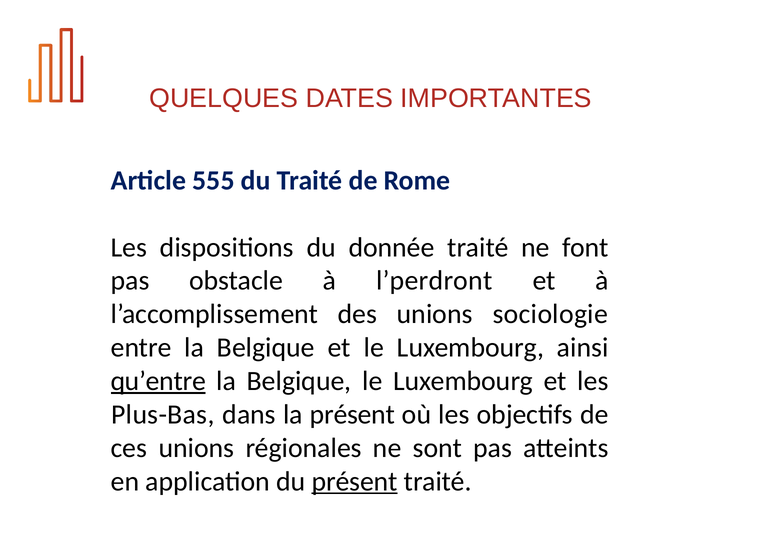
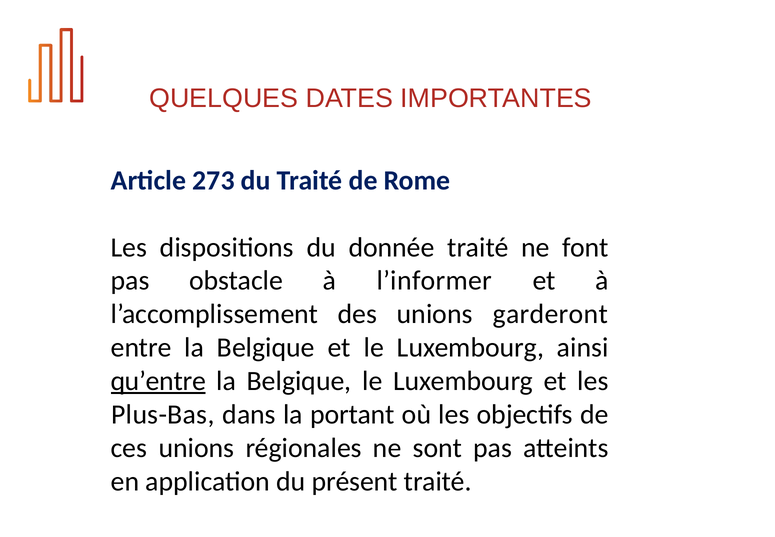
555: 555 -> 273
l’perdront: l’perdront -> l’informer
sociologie: sociologie -> garderont
la présent: présent -> portant
présent at (355, 481) underline: present -> none
